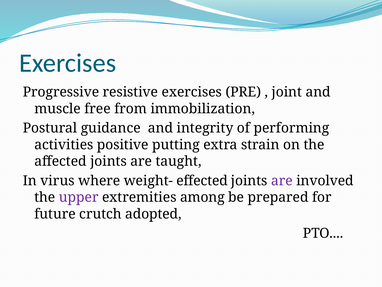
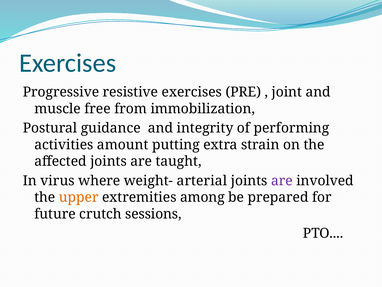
positive: positive -> amount
effected: effected -> arterial
upper colour: purple -> orange
adopted: adopted -> sessions
